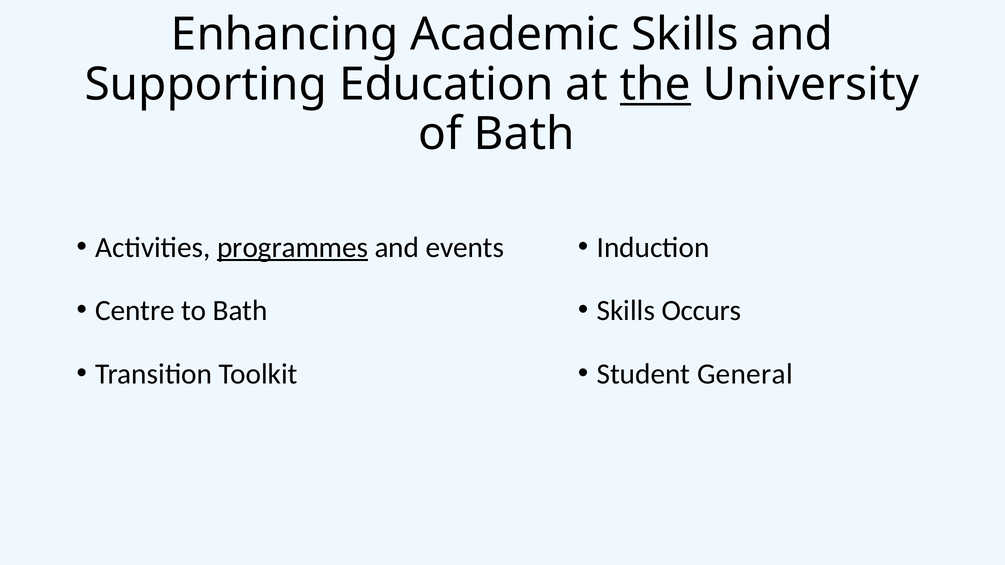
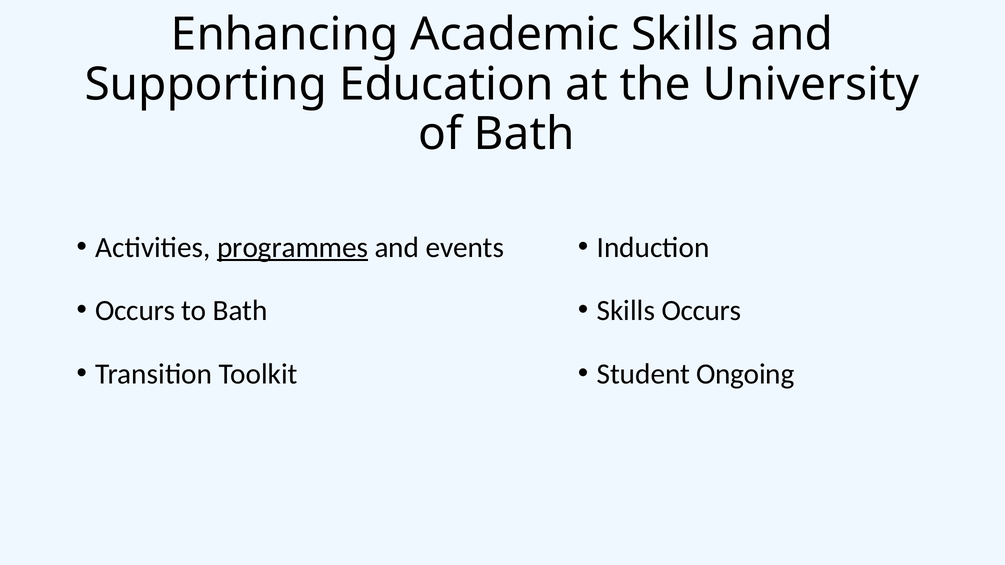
the underline: present -> none
Centre at (135, 311): Centre -> Occurs
General: General -> Ongoing
